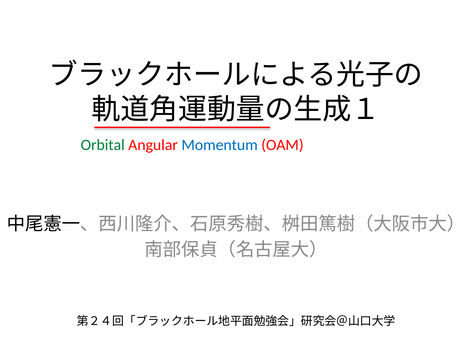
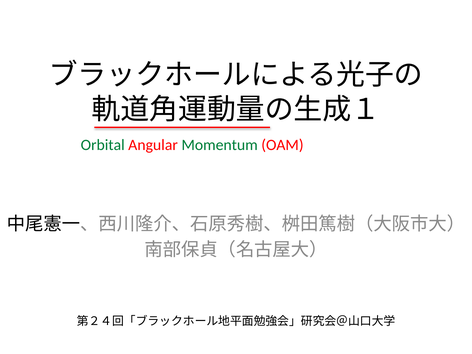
Momentum colour: blue -> green
